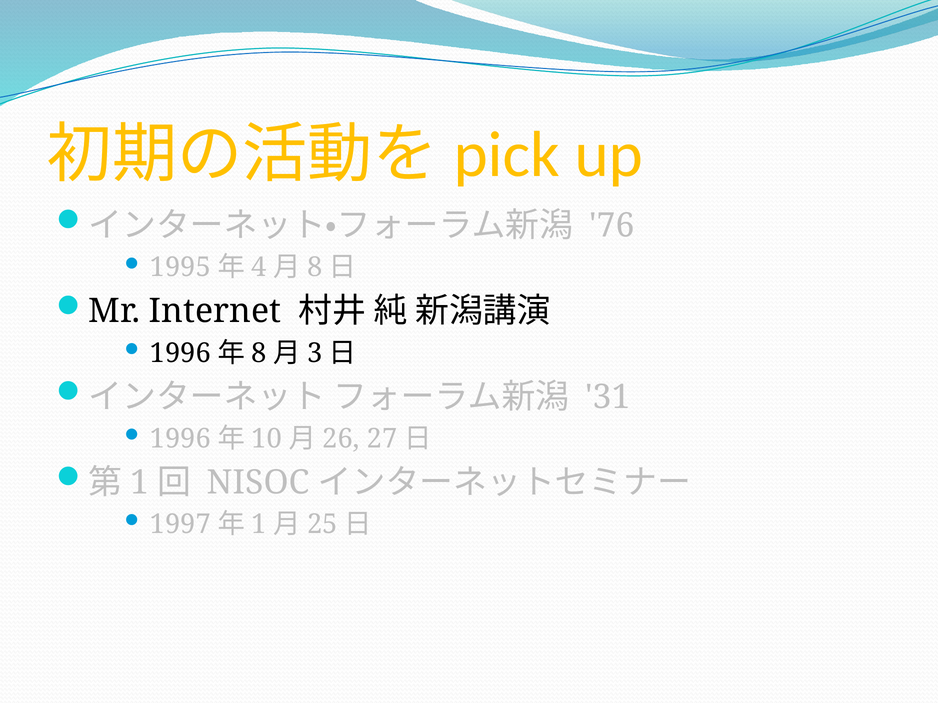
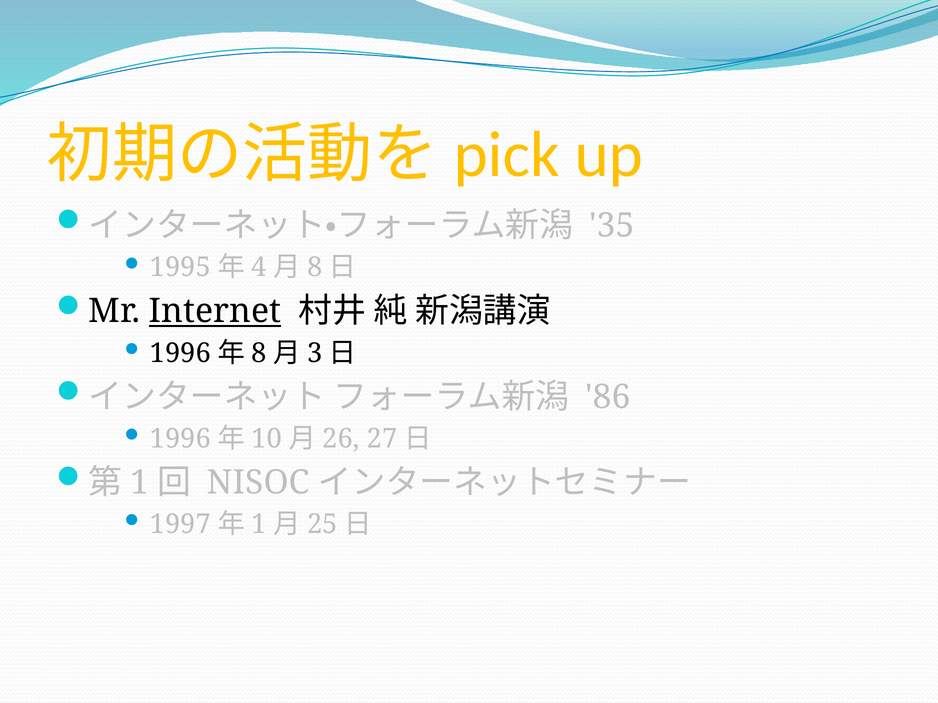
76: 76 -> 35
Internet underline: none -> present
31: 31 -> 86
